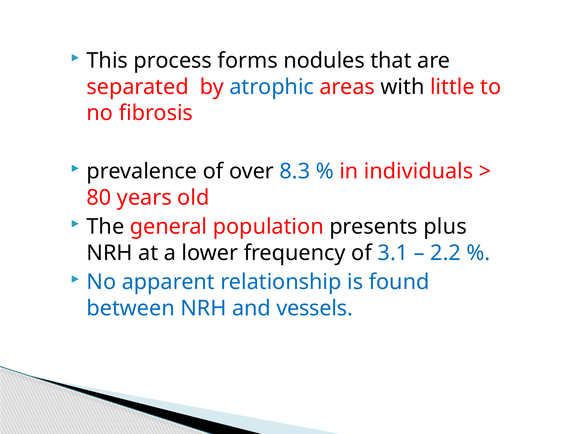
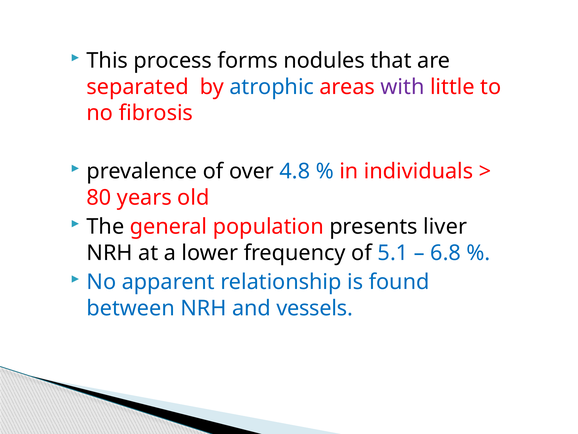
with colour: black -> purple
8.3: 8.3 -> 4.8
plus: plus -> liver
3.1: 3.1 -> 5.1
2.2: 2.2 -> 6.8
